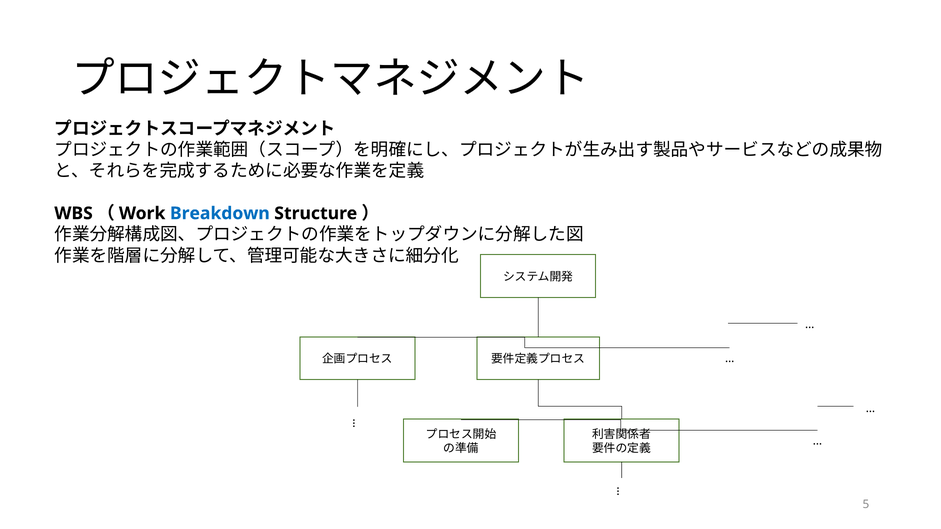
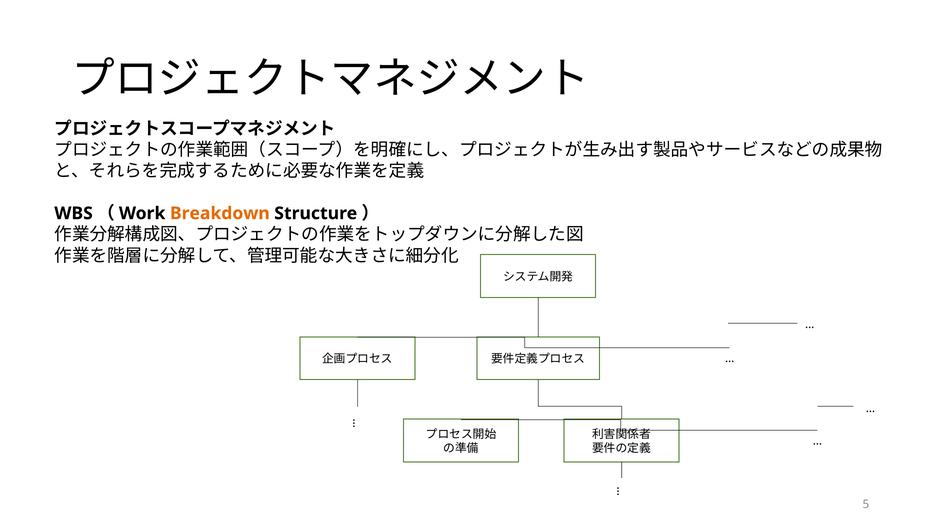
Breakdown colour: blue -> orange
